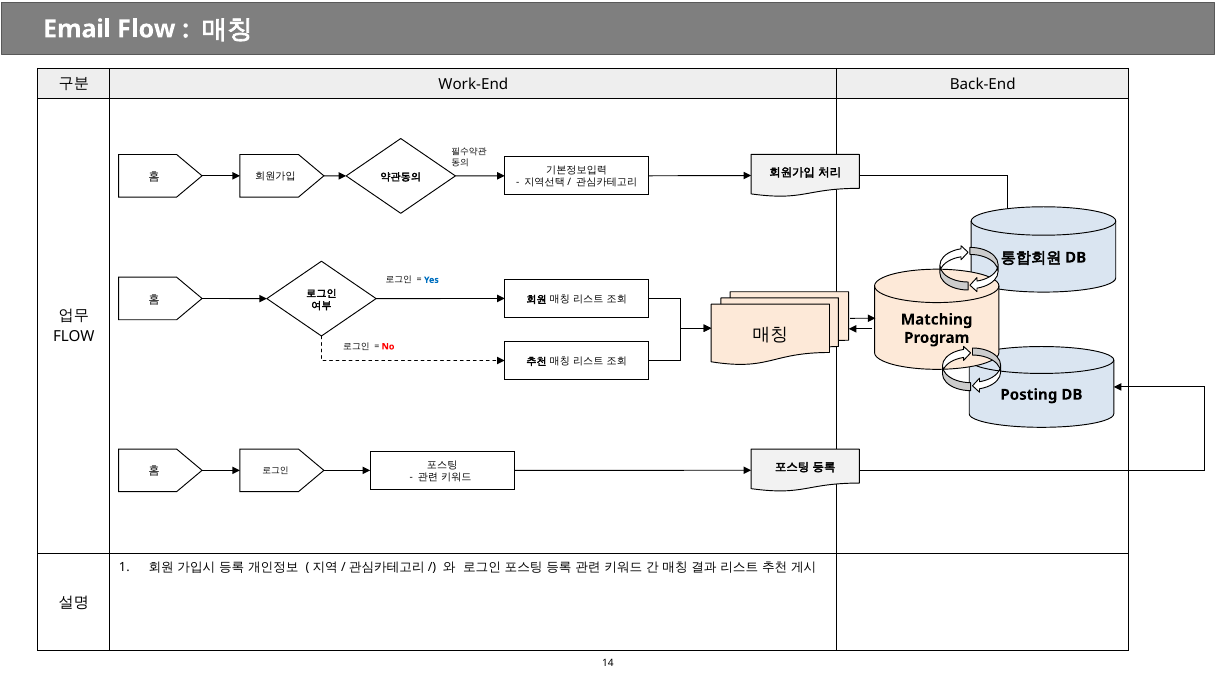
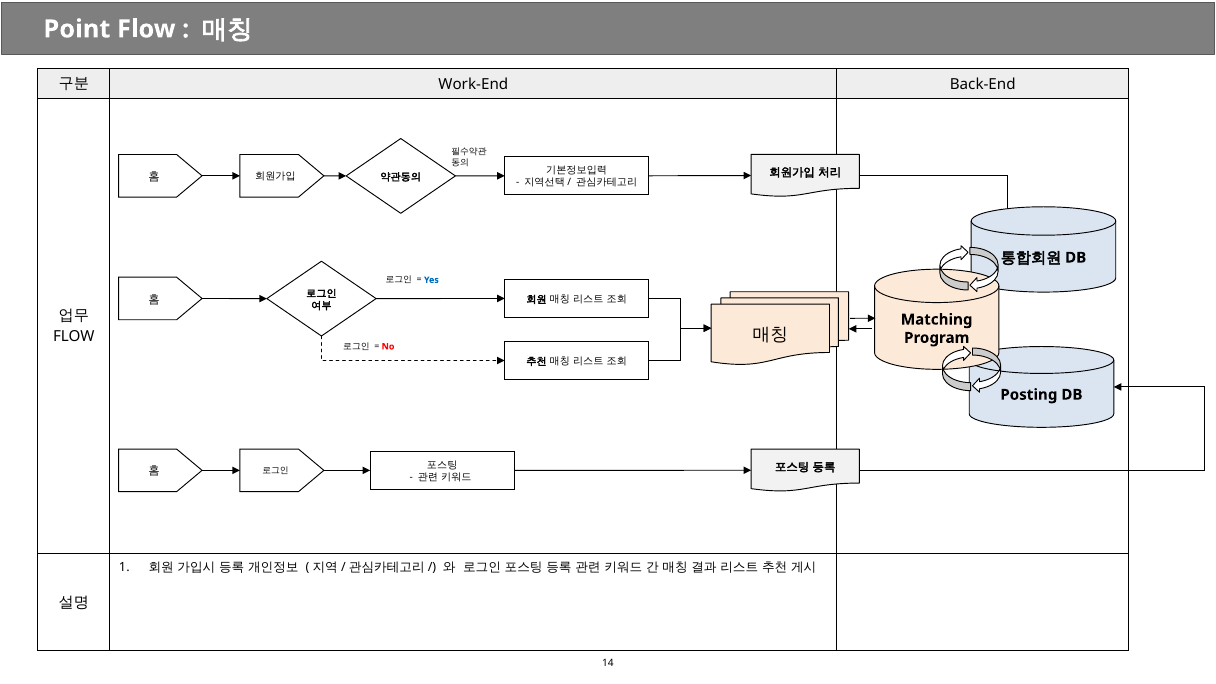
Email: Email -> Point
